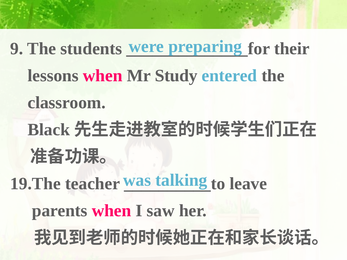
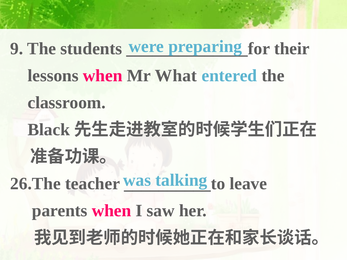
Study: Study -> What
19.The: 19.The -> 26.The
